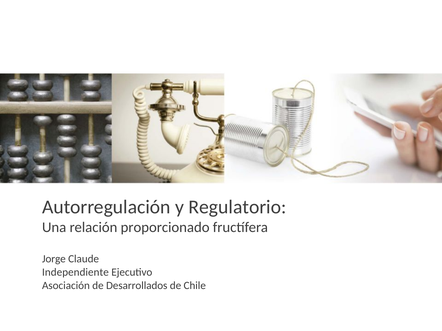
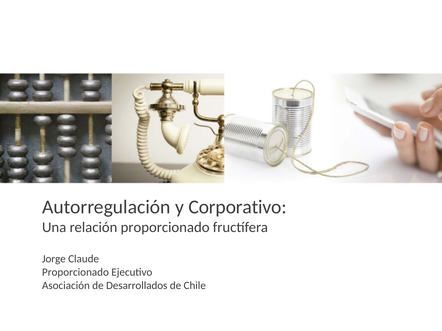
Regulatorio: Regulatorio -> Corporativo
Independiente at (75, 273): Independiente -> Proporcionado
